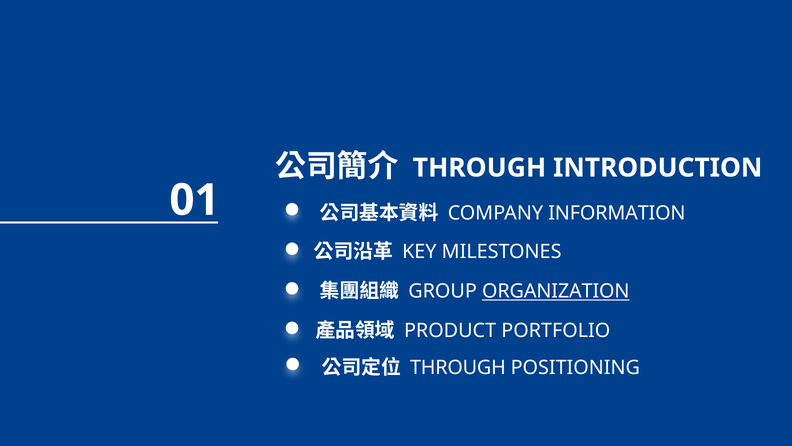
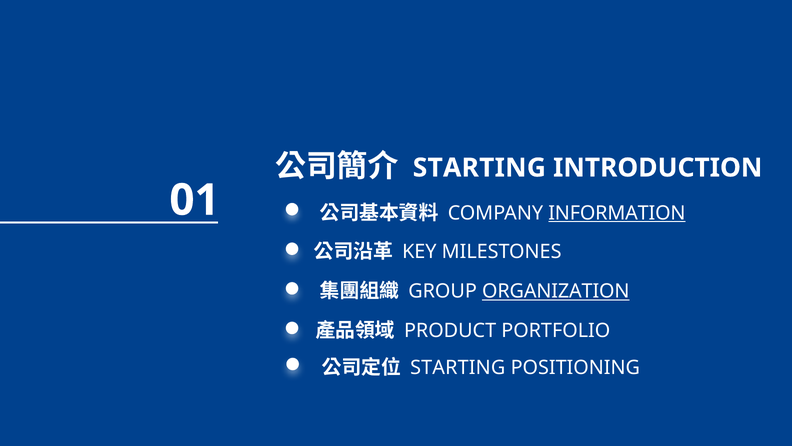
THROUGH at (479, 168): THROUGH -> STARTING
INFORMATION underline: none -> present
THROUGH at (458, 367): THROUGH -> STARTING
